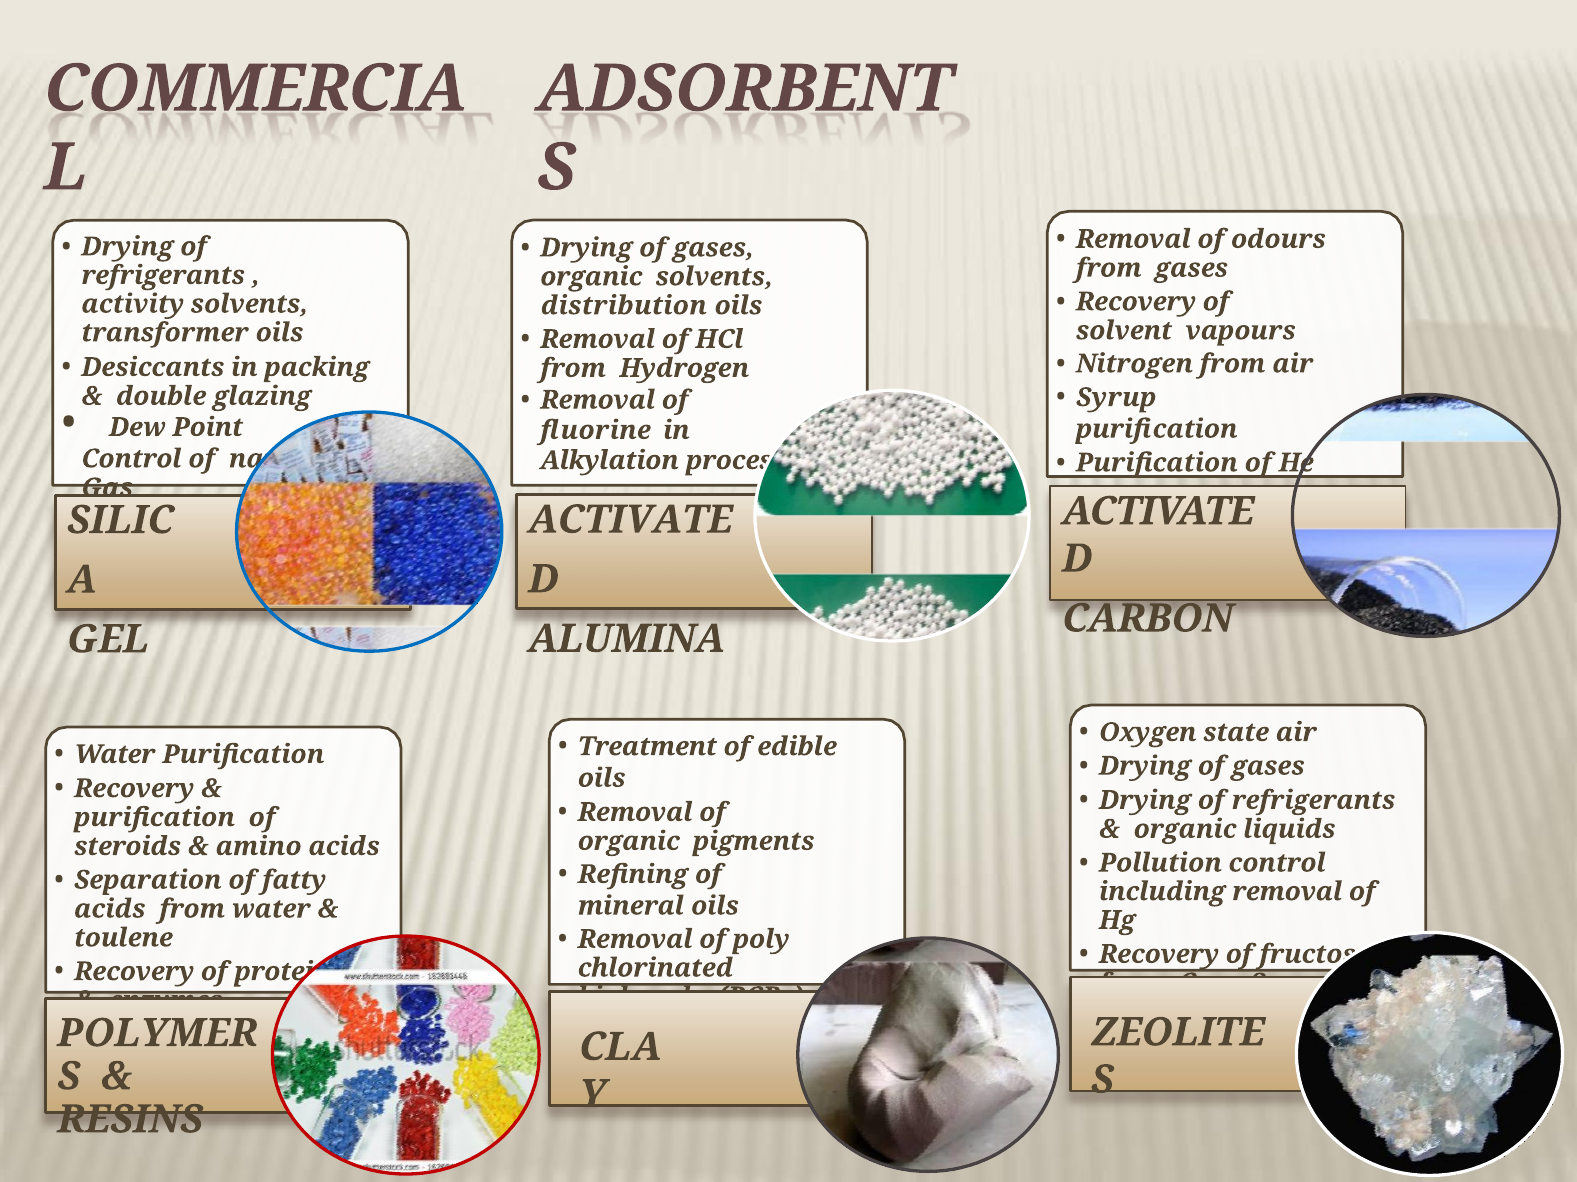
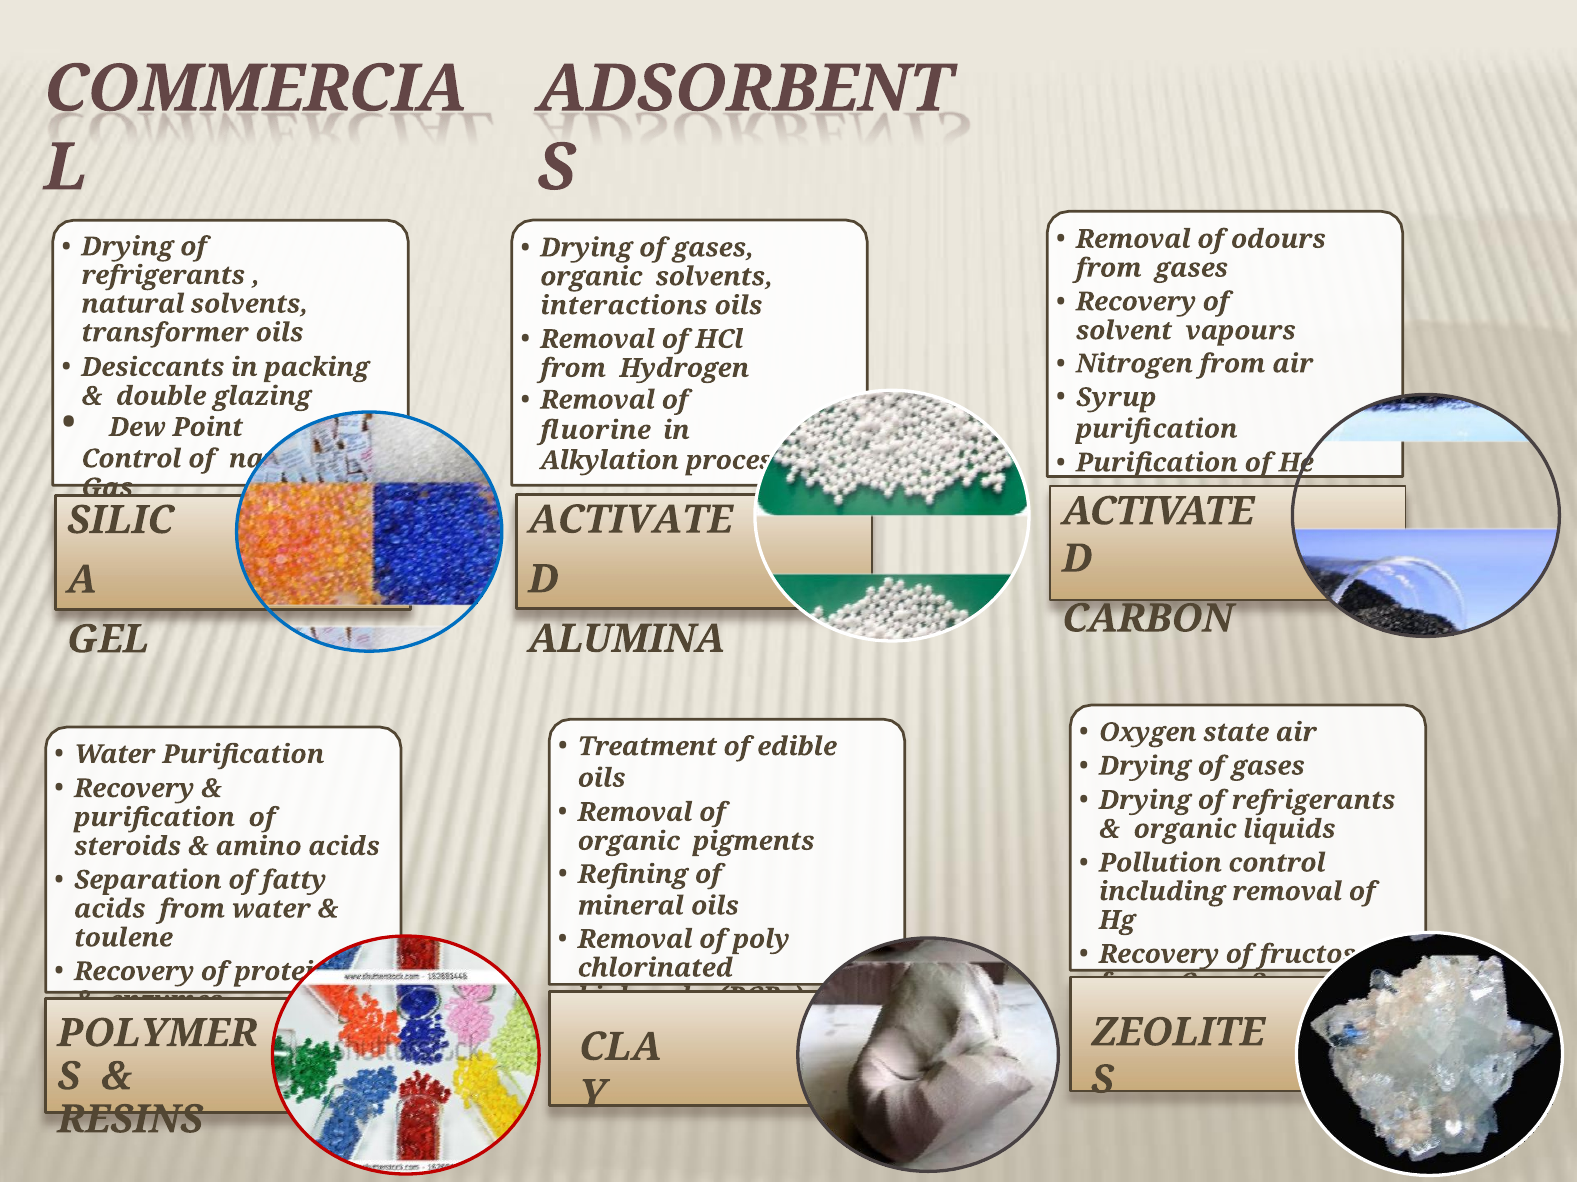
activity at (133, 304): activity -> natural
distribution: distribution -> interactions
